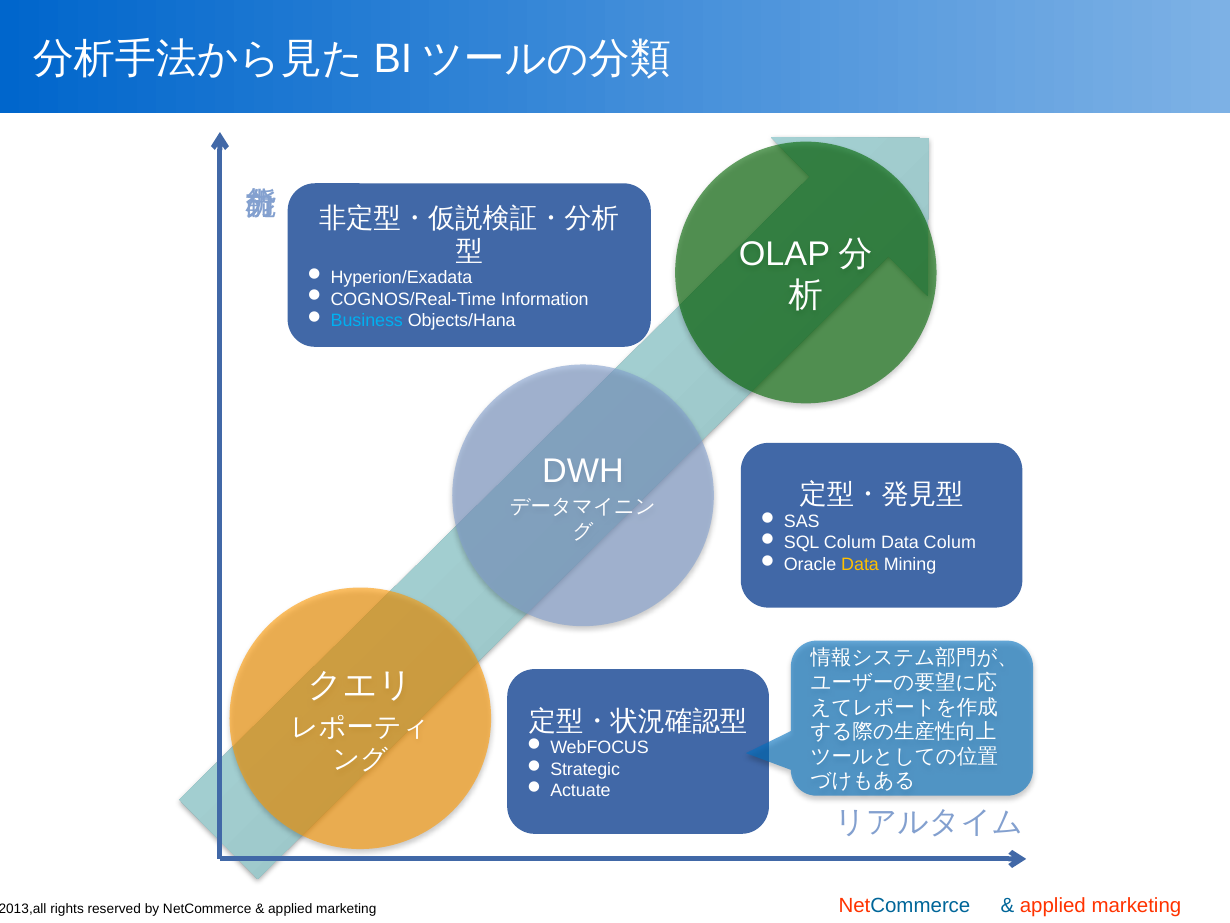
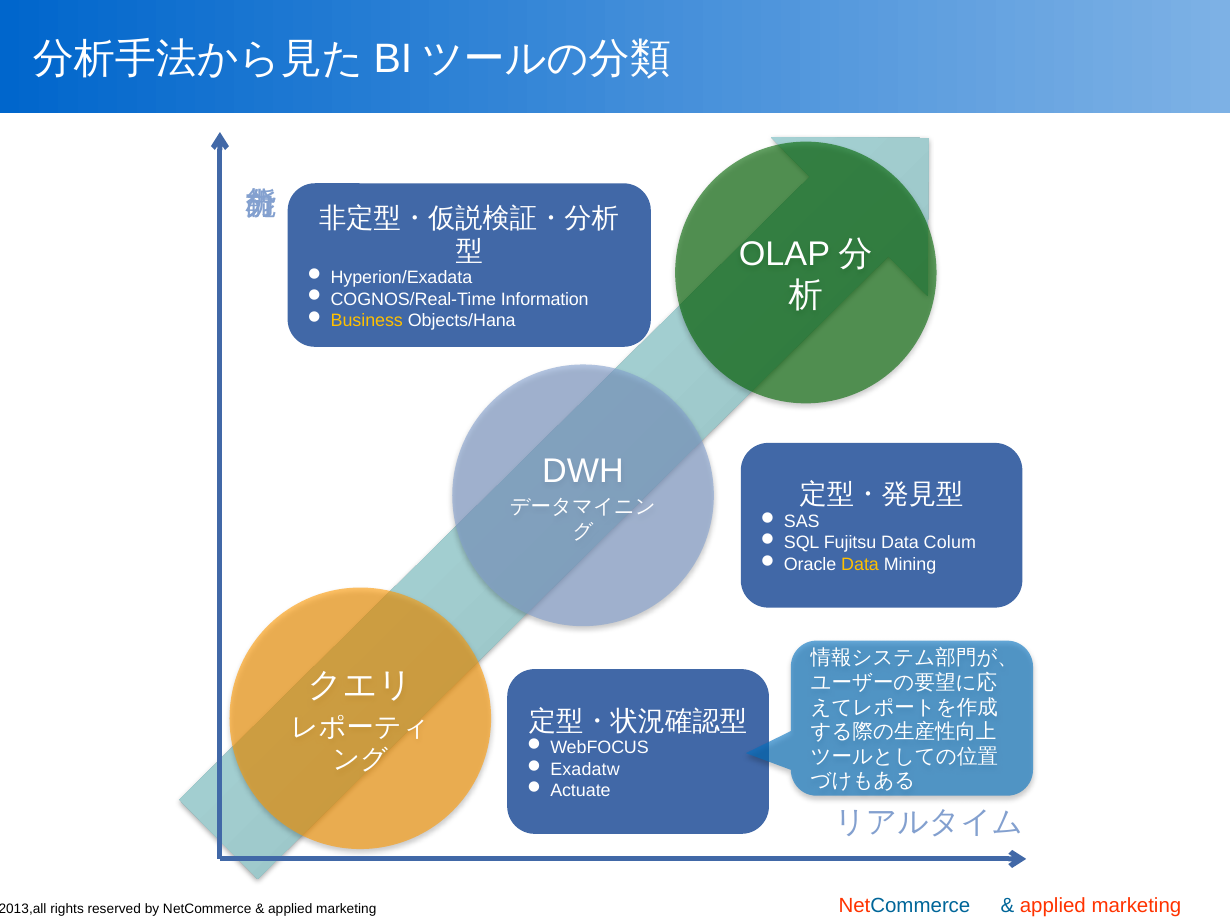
Business colour: light blue -> yellow
SQL Colum: Colum -> Fujitsu
Strategic: Strategic -> Exadatw
